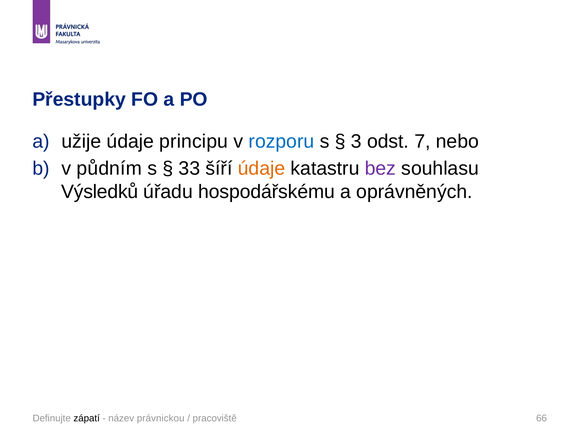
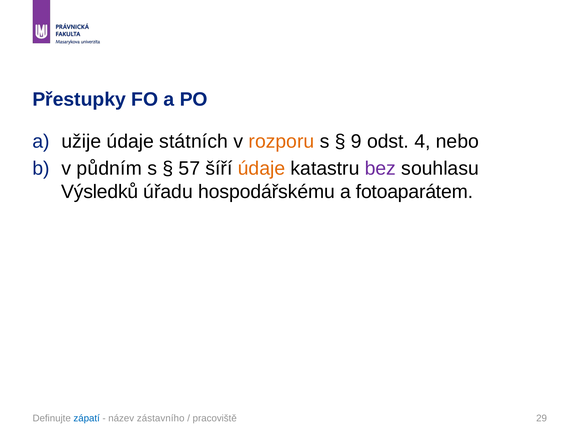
principu: principu -> státních
rozporu colour: blue -> orange
3: 3 -> 9
7: 7 -> 4
33: 33 -> 57
oprávněných: oprávněných -> fotoaparátem
zápatí colour: black -> blue
právnickou: právnickou -> zástavního
66: 66 -> 29
